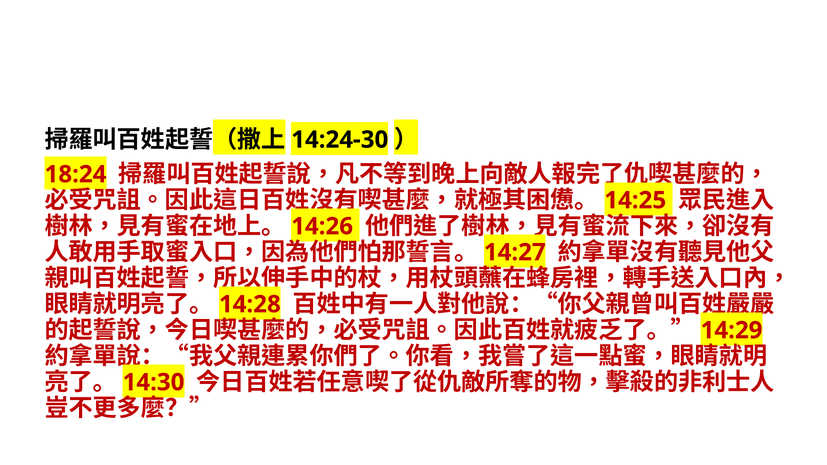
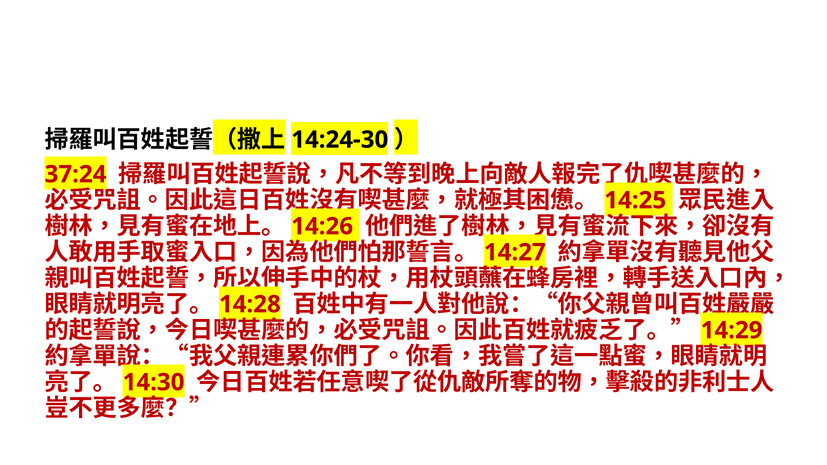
18:24: 18:24 -> 37:24
